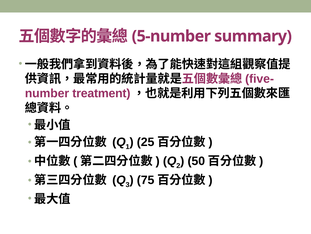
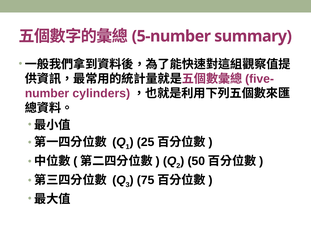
treatment: treatment -> cylinders
